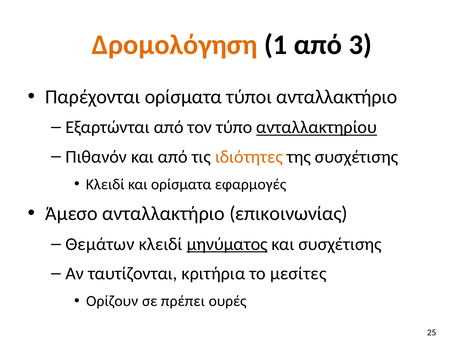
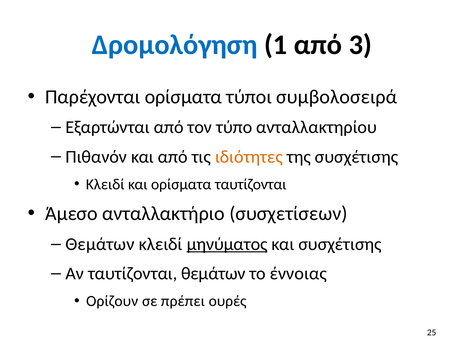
Δρομολόγηση colour: orange -> blue
τύποι ανταλλακτήριο: ανταλλακτήριο -> συμβολοσειρά
ανταλλακτηρίου underline: present -> none
ορίσματα εφαρμογές: εφαρμογές -> ταυτίζονται
επικοινωνίας: επικοινωνίας -> συσχετίσεων
ταυτίζονται κριτήρια: κριτήρια -> θεμάτων
μεσίτες: μεσίτες -> έννοιας
